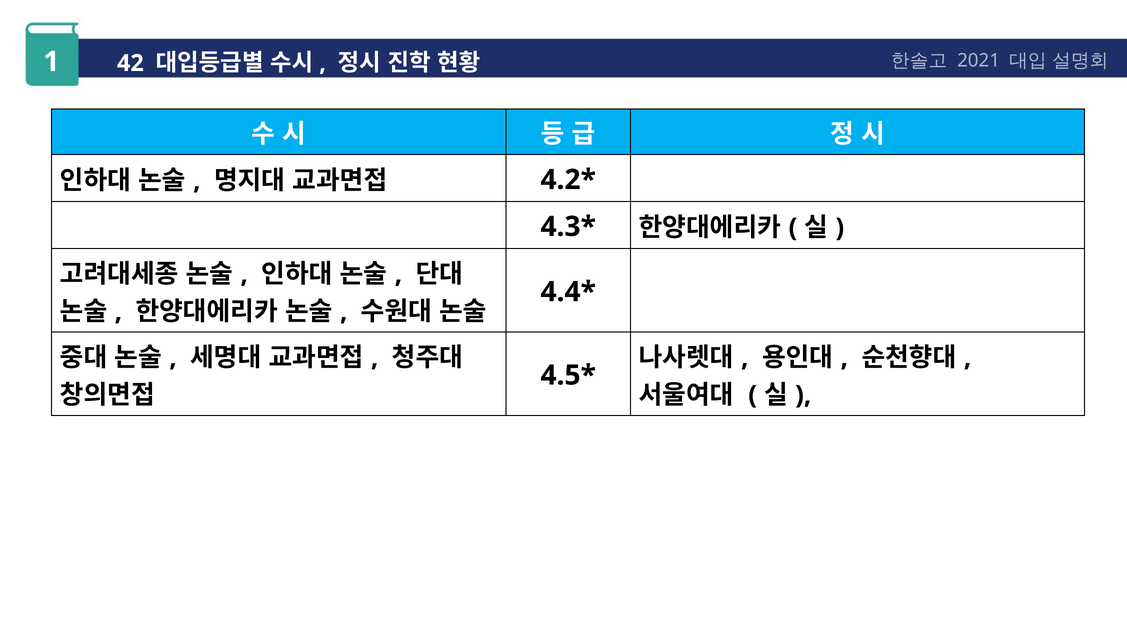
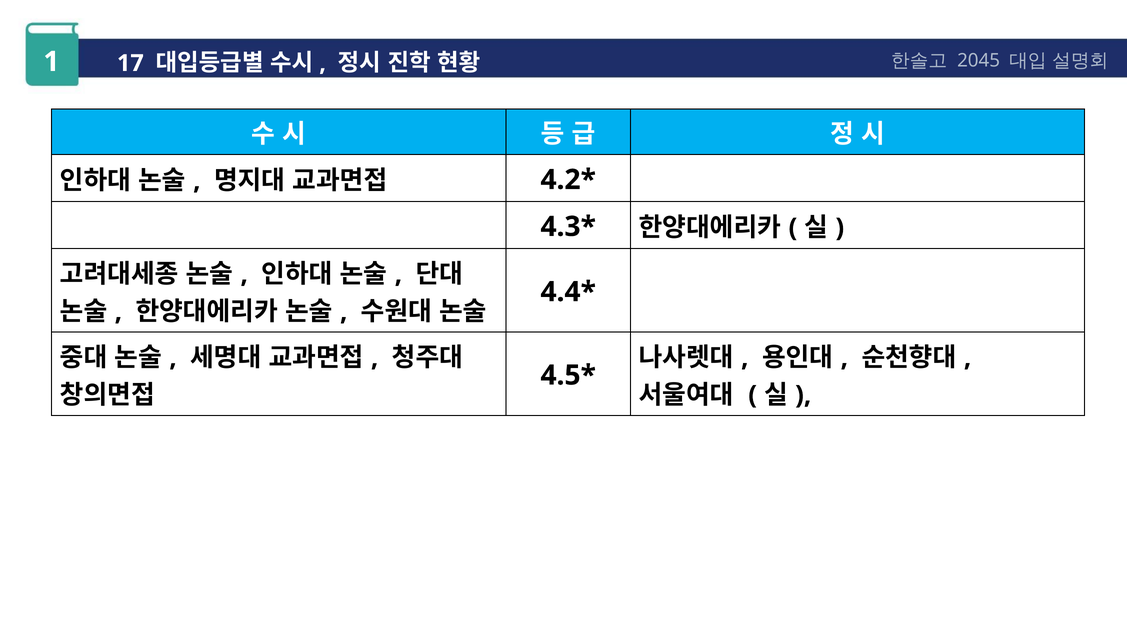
2021: 2021 -> 2045
42: 42 -> 17
